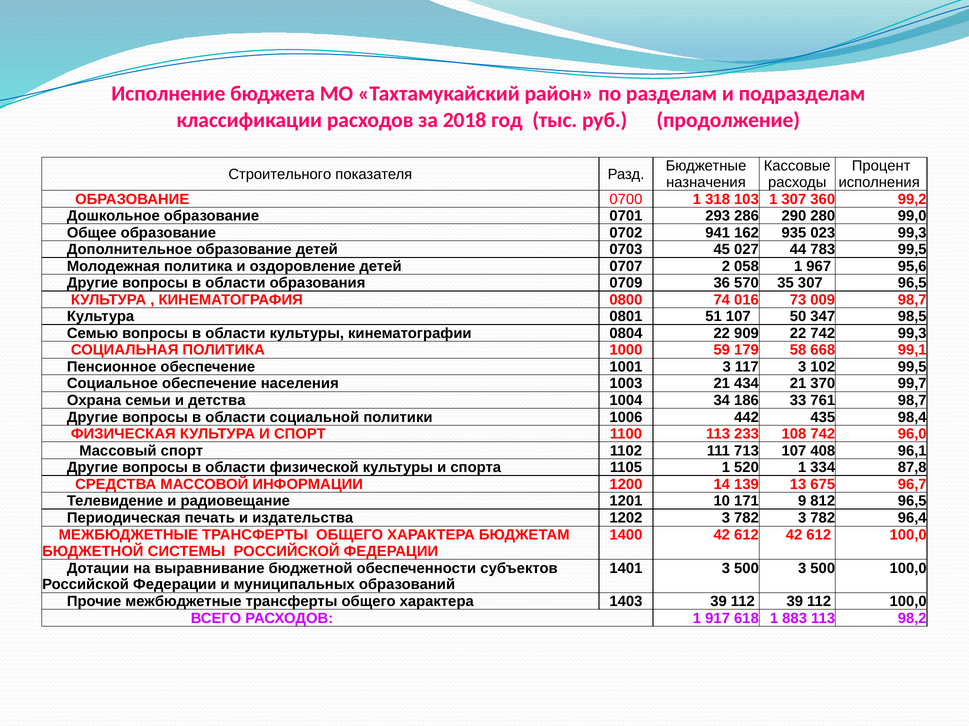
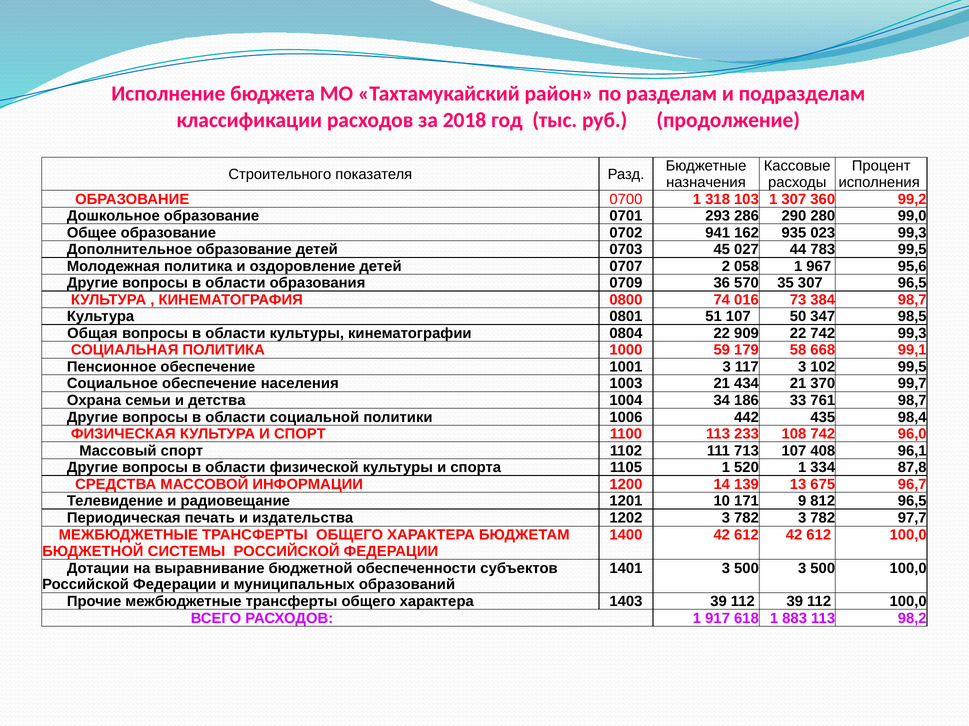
009: 009 -> 384
Семью: Семью -> Общая
96,4: 96,4 -> 97,7
